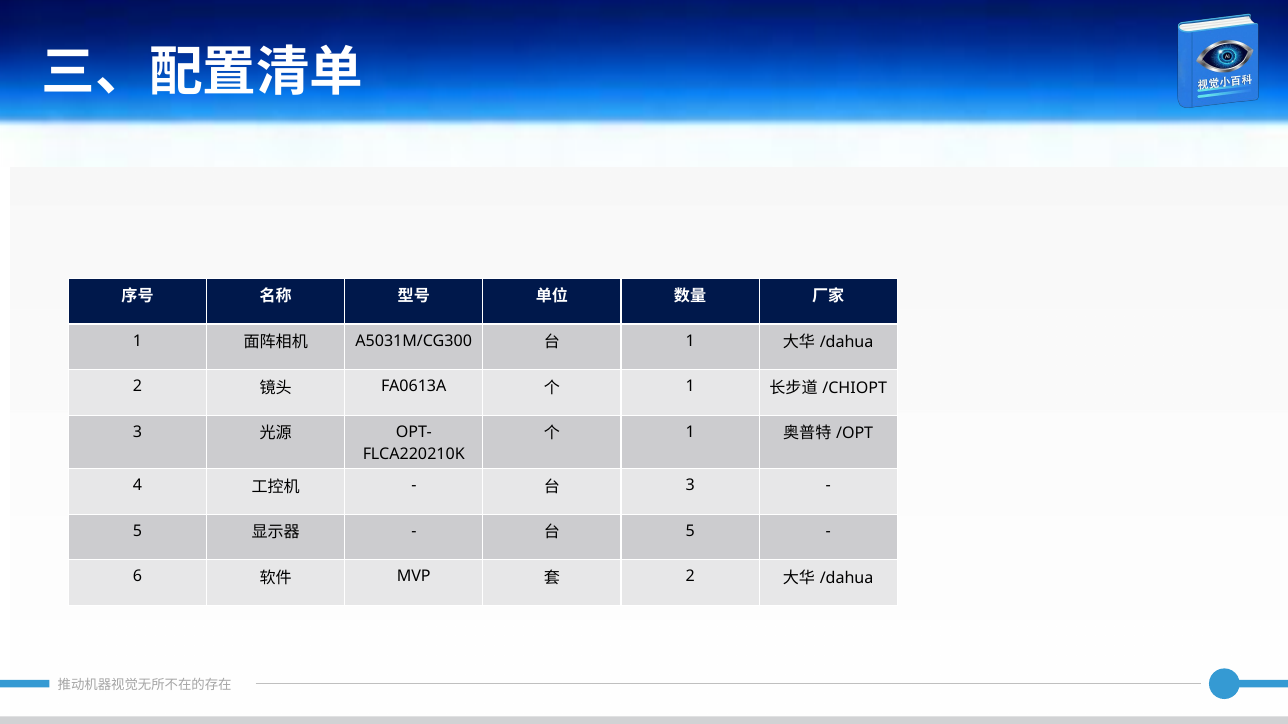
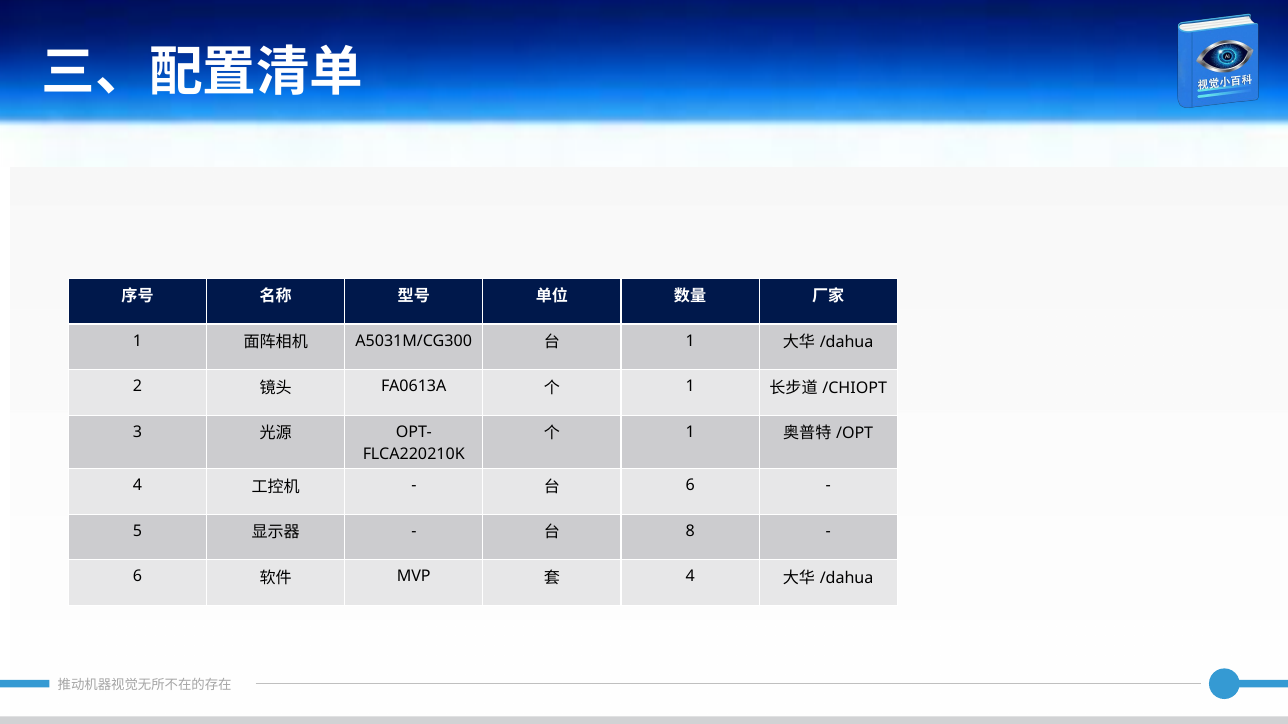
3 at (690, 486): 3 -> 6
5 at (690, 531): 5 -> 8
2 at (690, 577): 2 -> 4
